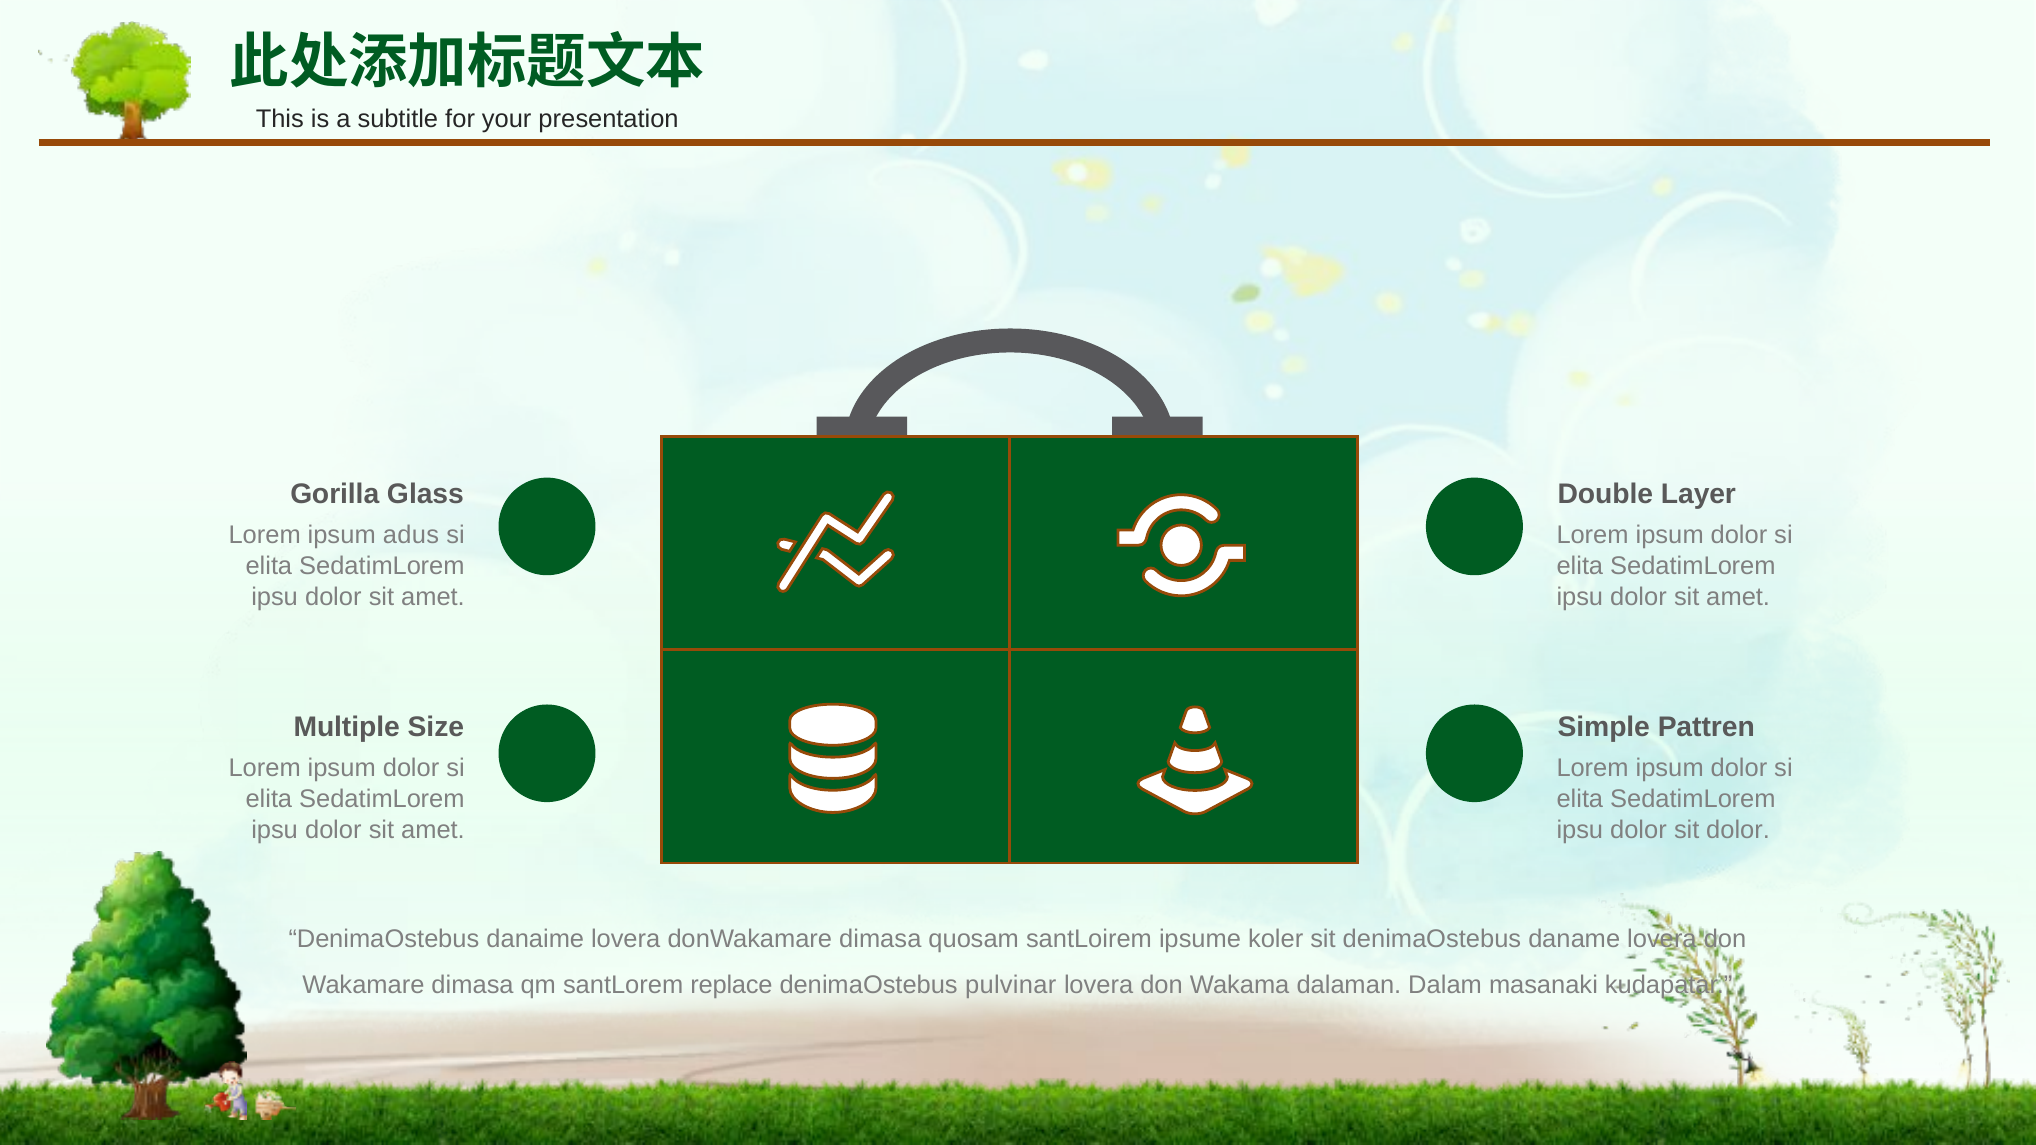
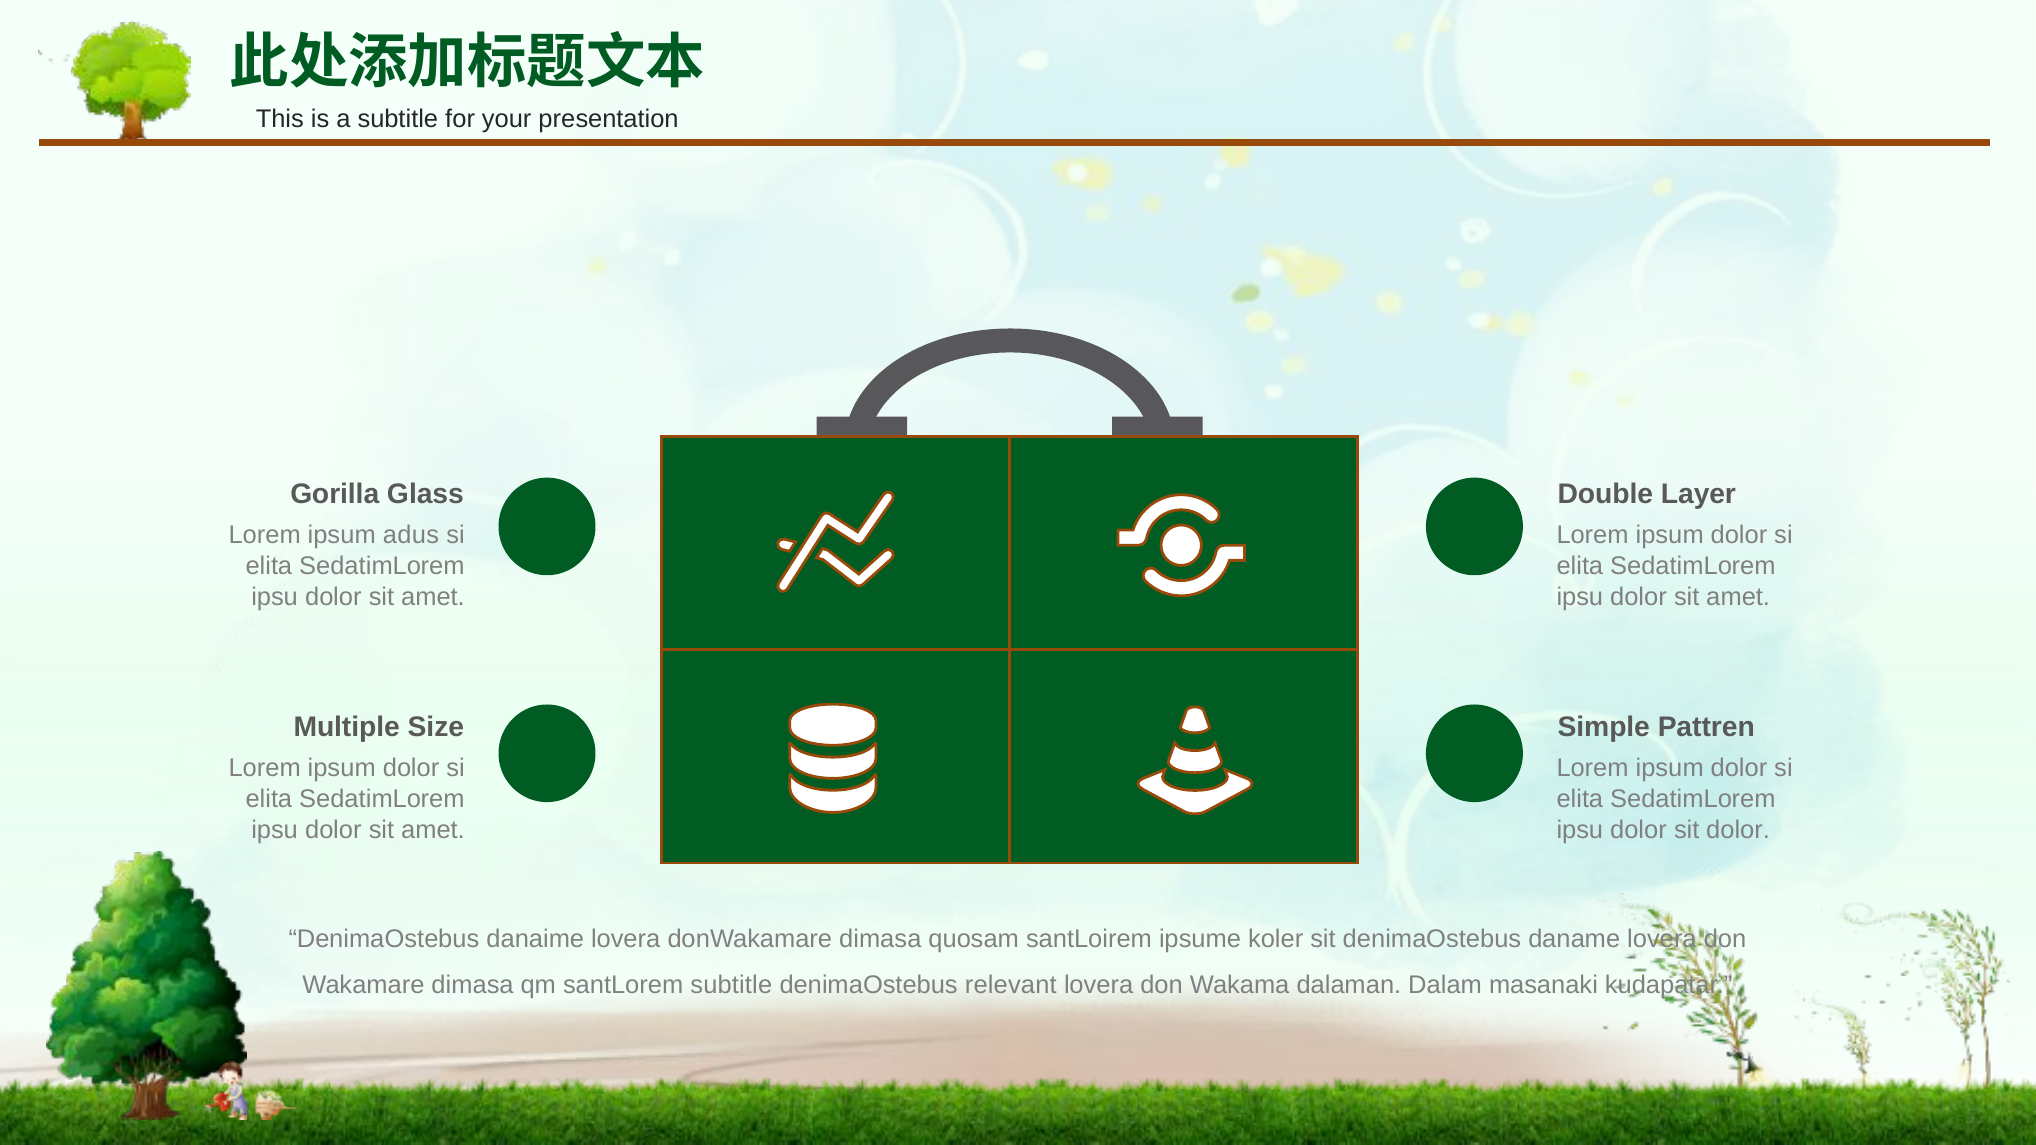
santLorem replace: replace -> subtitle
pulvinar: pulvinar -> relevant
